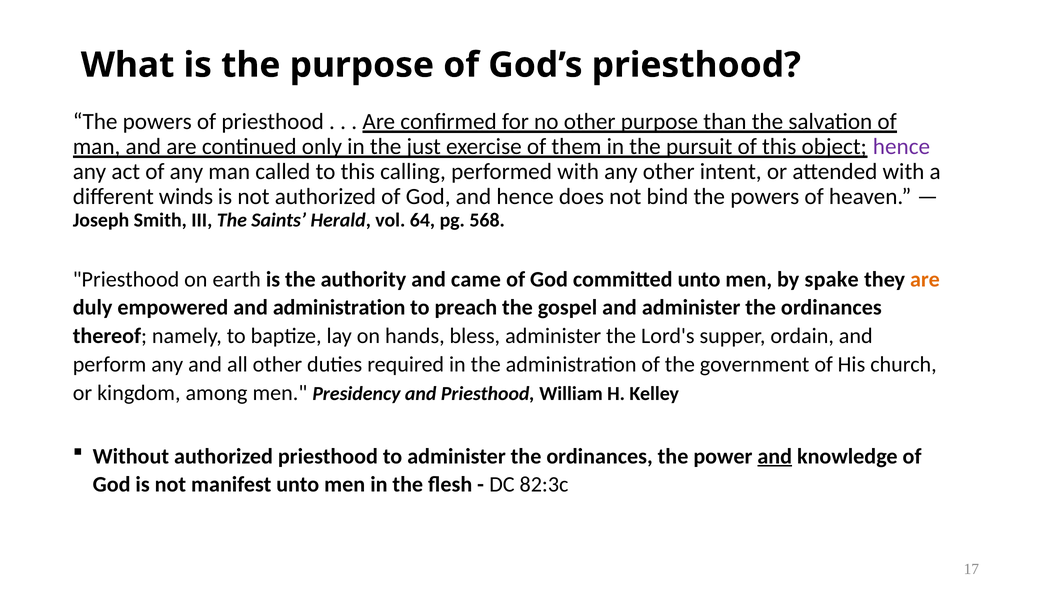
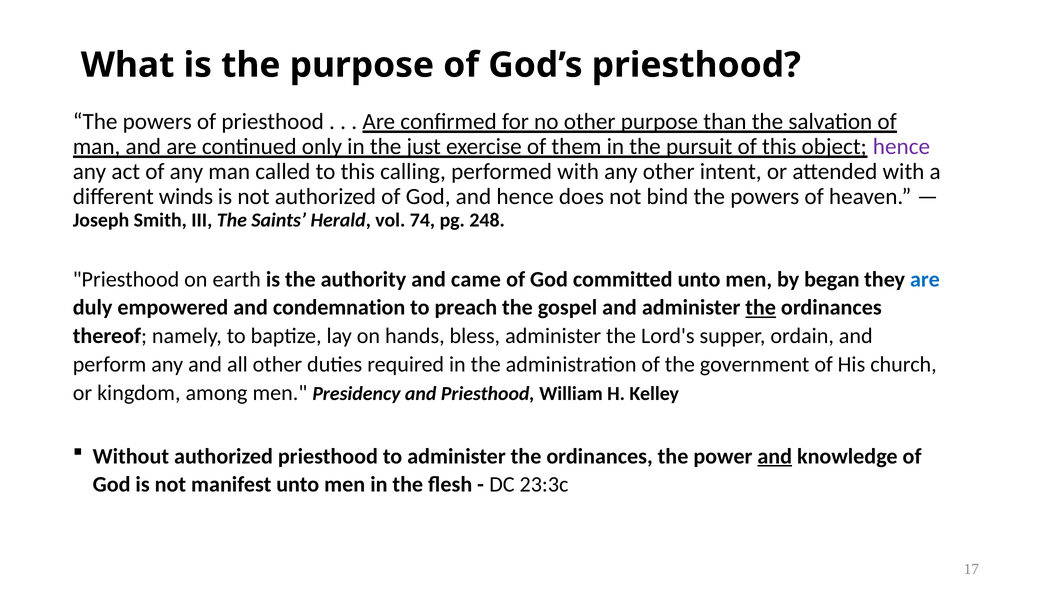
64: 64 -> 74
568: 568 -> 248
spake: spake -> began
are at (925, 279) colour: orange -> blue
and administration: administration -> condemnation
the at (761, 308) underline: none -> present
82:3c: 82:3c -> 23:3c
